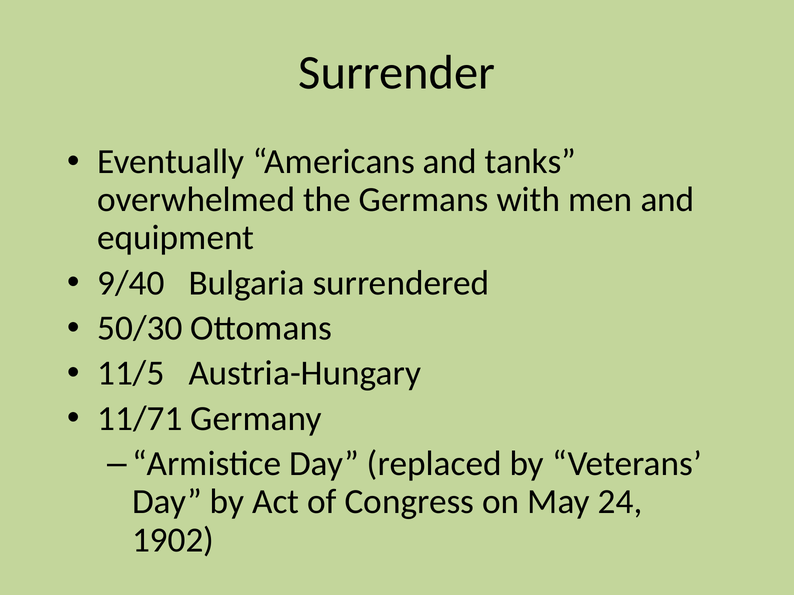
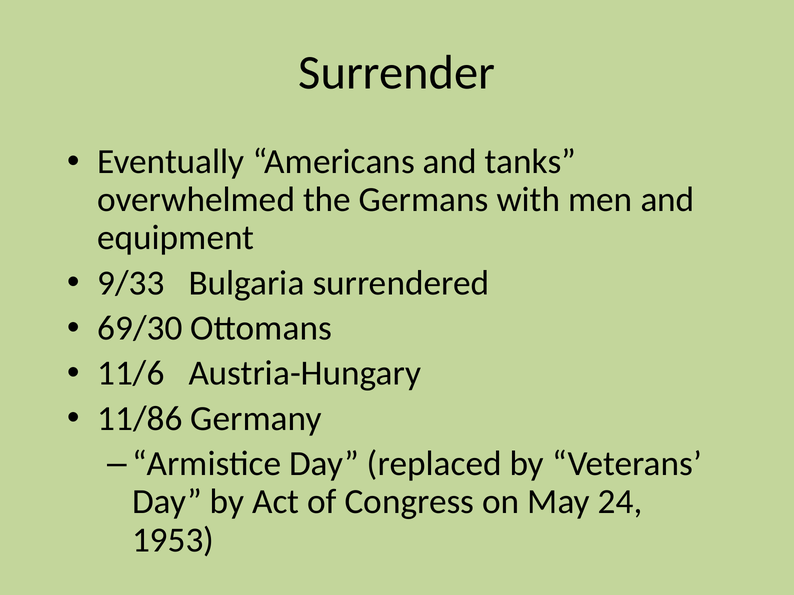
9/40: 9/40 -> 9/33
50/30: 50/30 -> 69/30
11/5: 11/5 -> 11/6
11/71: 11/71 -> 11/86
1902: 1902 -> 1953
